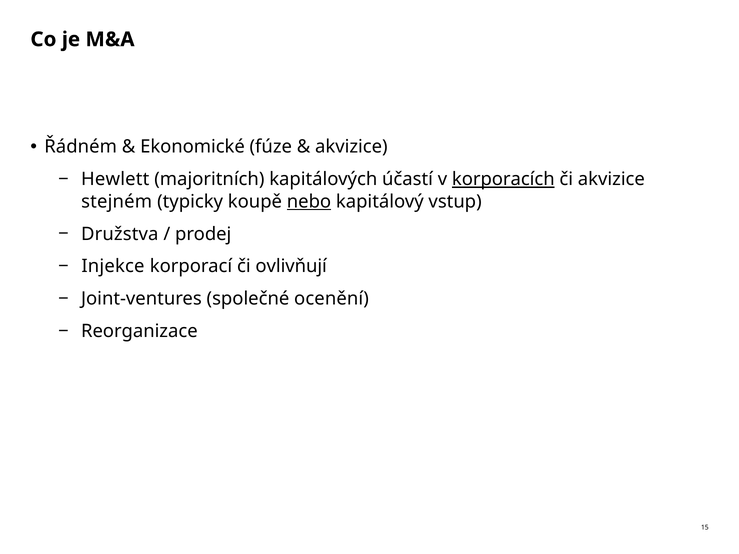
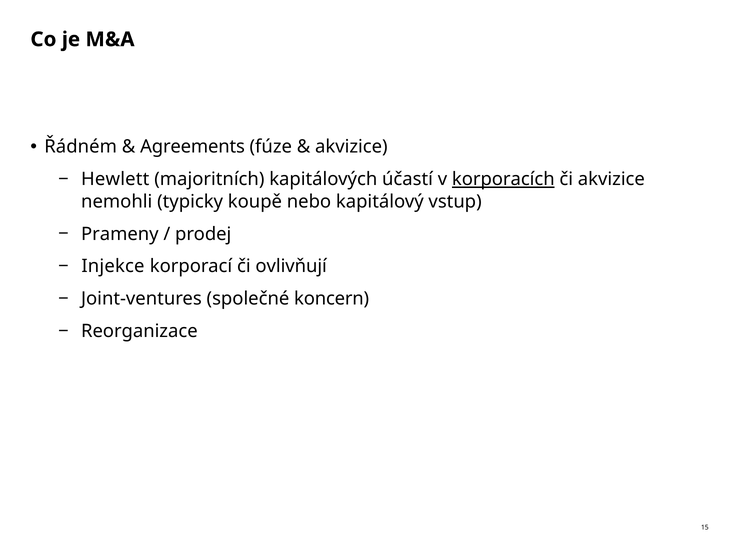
Ekonomické: Ekonomické -> Agreements
stejném: stejném -> nemohli
nebo underline: present -> none
Družstva: Družstva -> Prameny
ocenění: ocenění -> koncern
